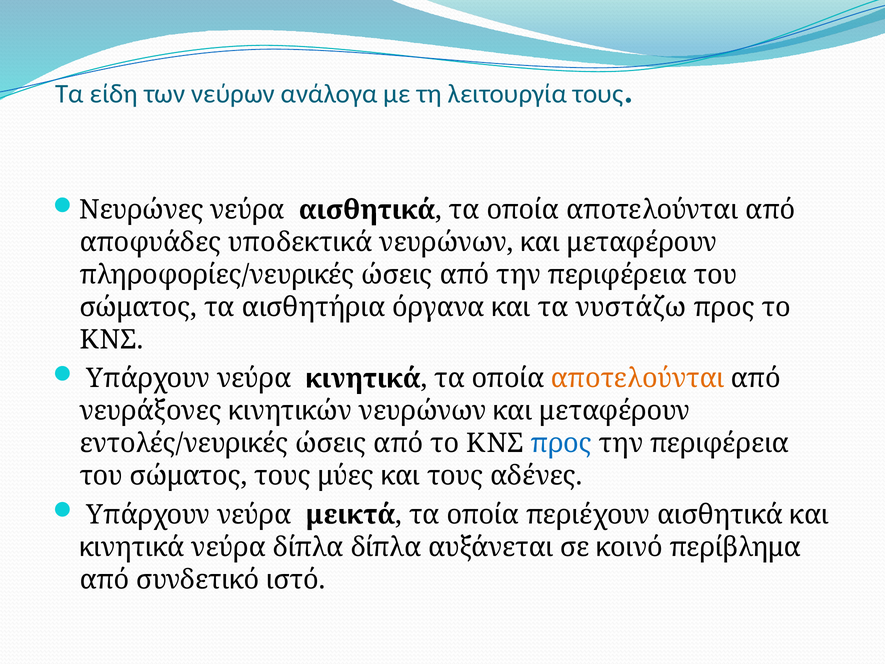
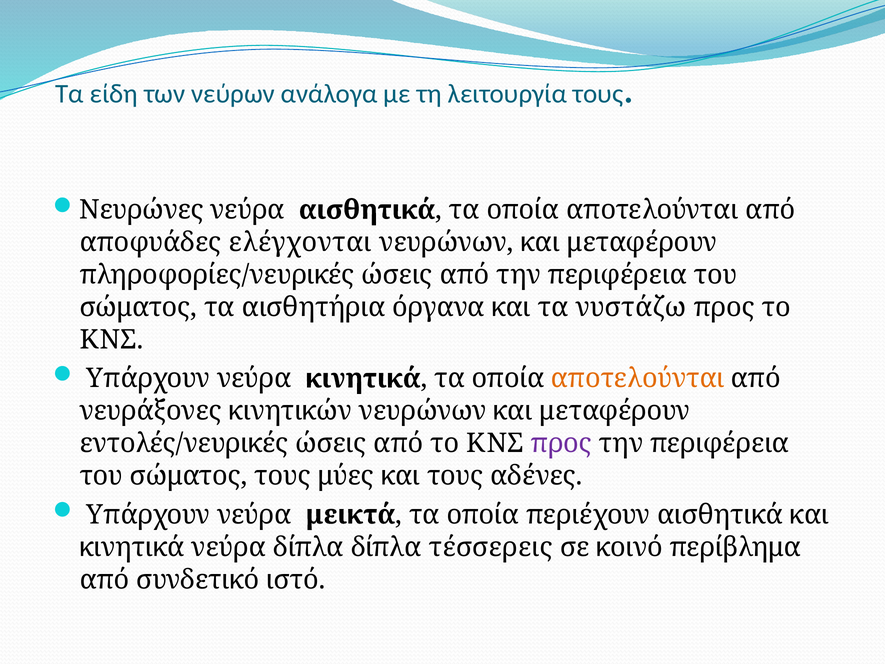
υποδεκτικά: υποδεκτικά -> ελέγχονται
προς at (561, 443) colour: blue -> purple
αυξάνεται: αυξάνεται -> τέσσερεις
